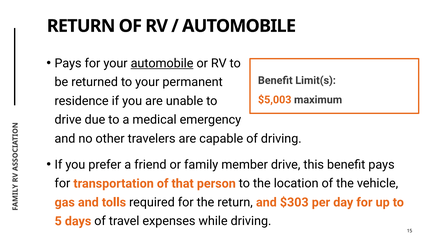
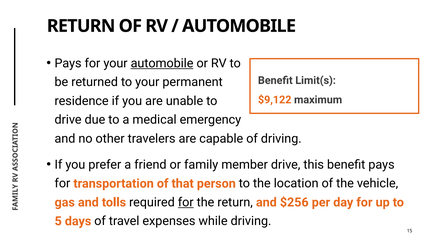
$5,003: $5,003 -> $9,122
for at (186, 202) underline: none -> present
$303: $303 -> $256
